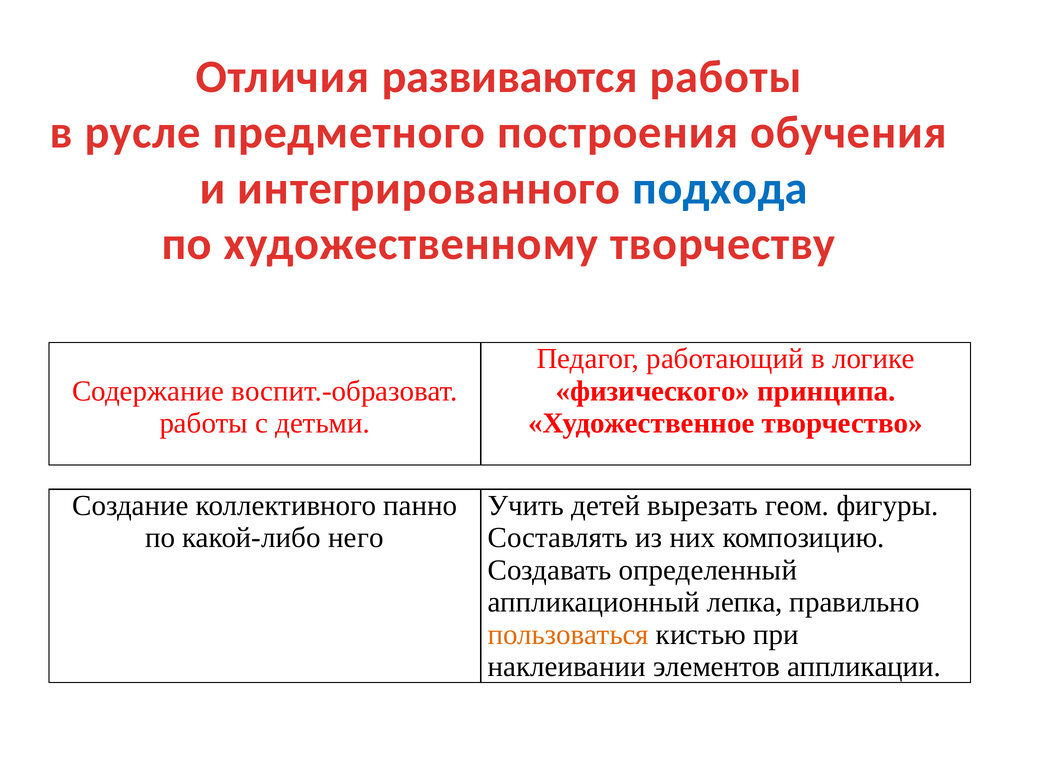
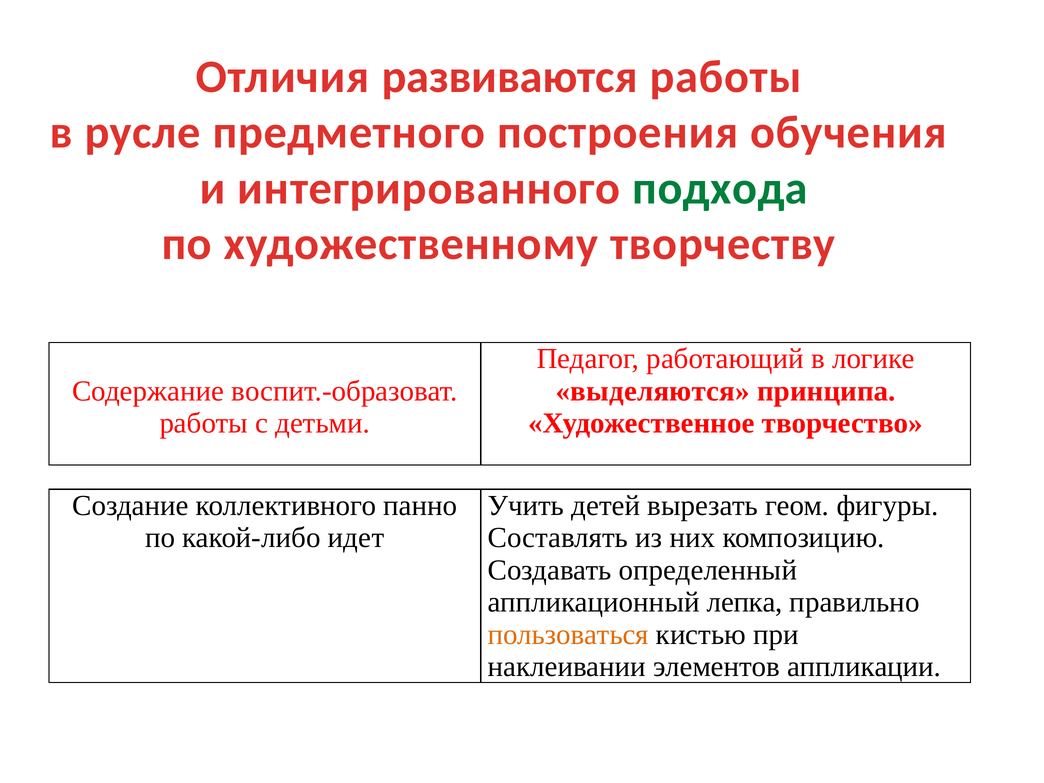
подхода colour: blue -> green
физического: физического -> выделяются
него: него -> идет
